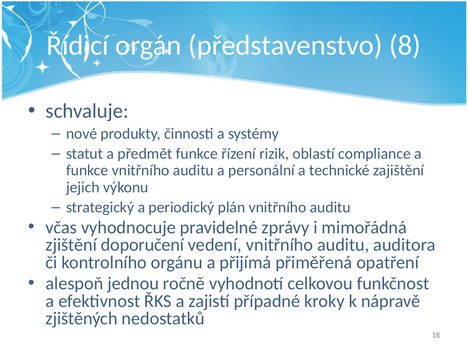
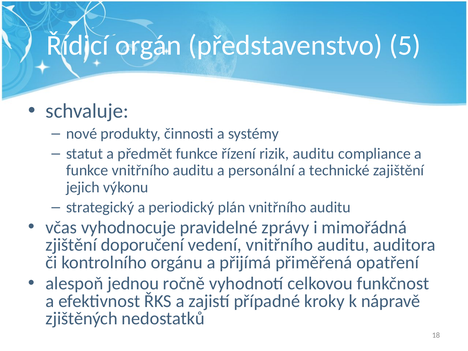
8: 8 -> 5
rizik oblastí: oblastí -> auditu
